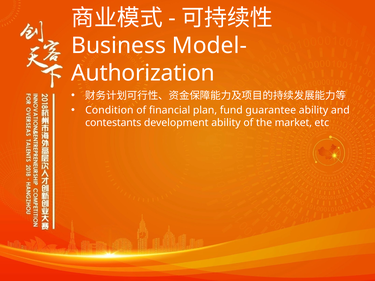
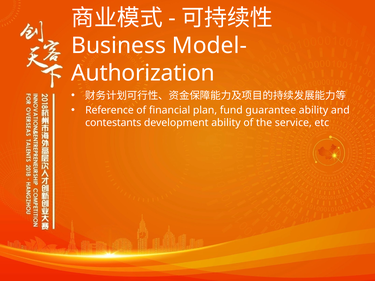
Condition: Condition -> Reference
market: market -> service
